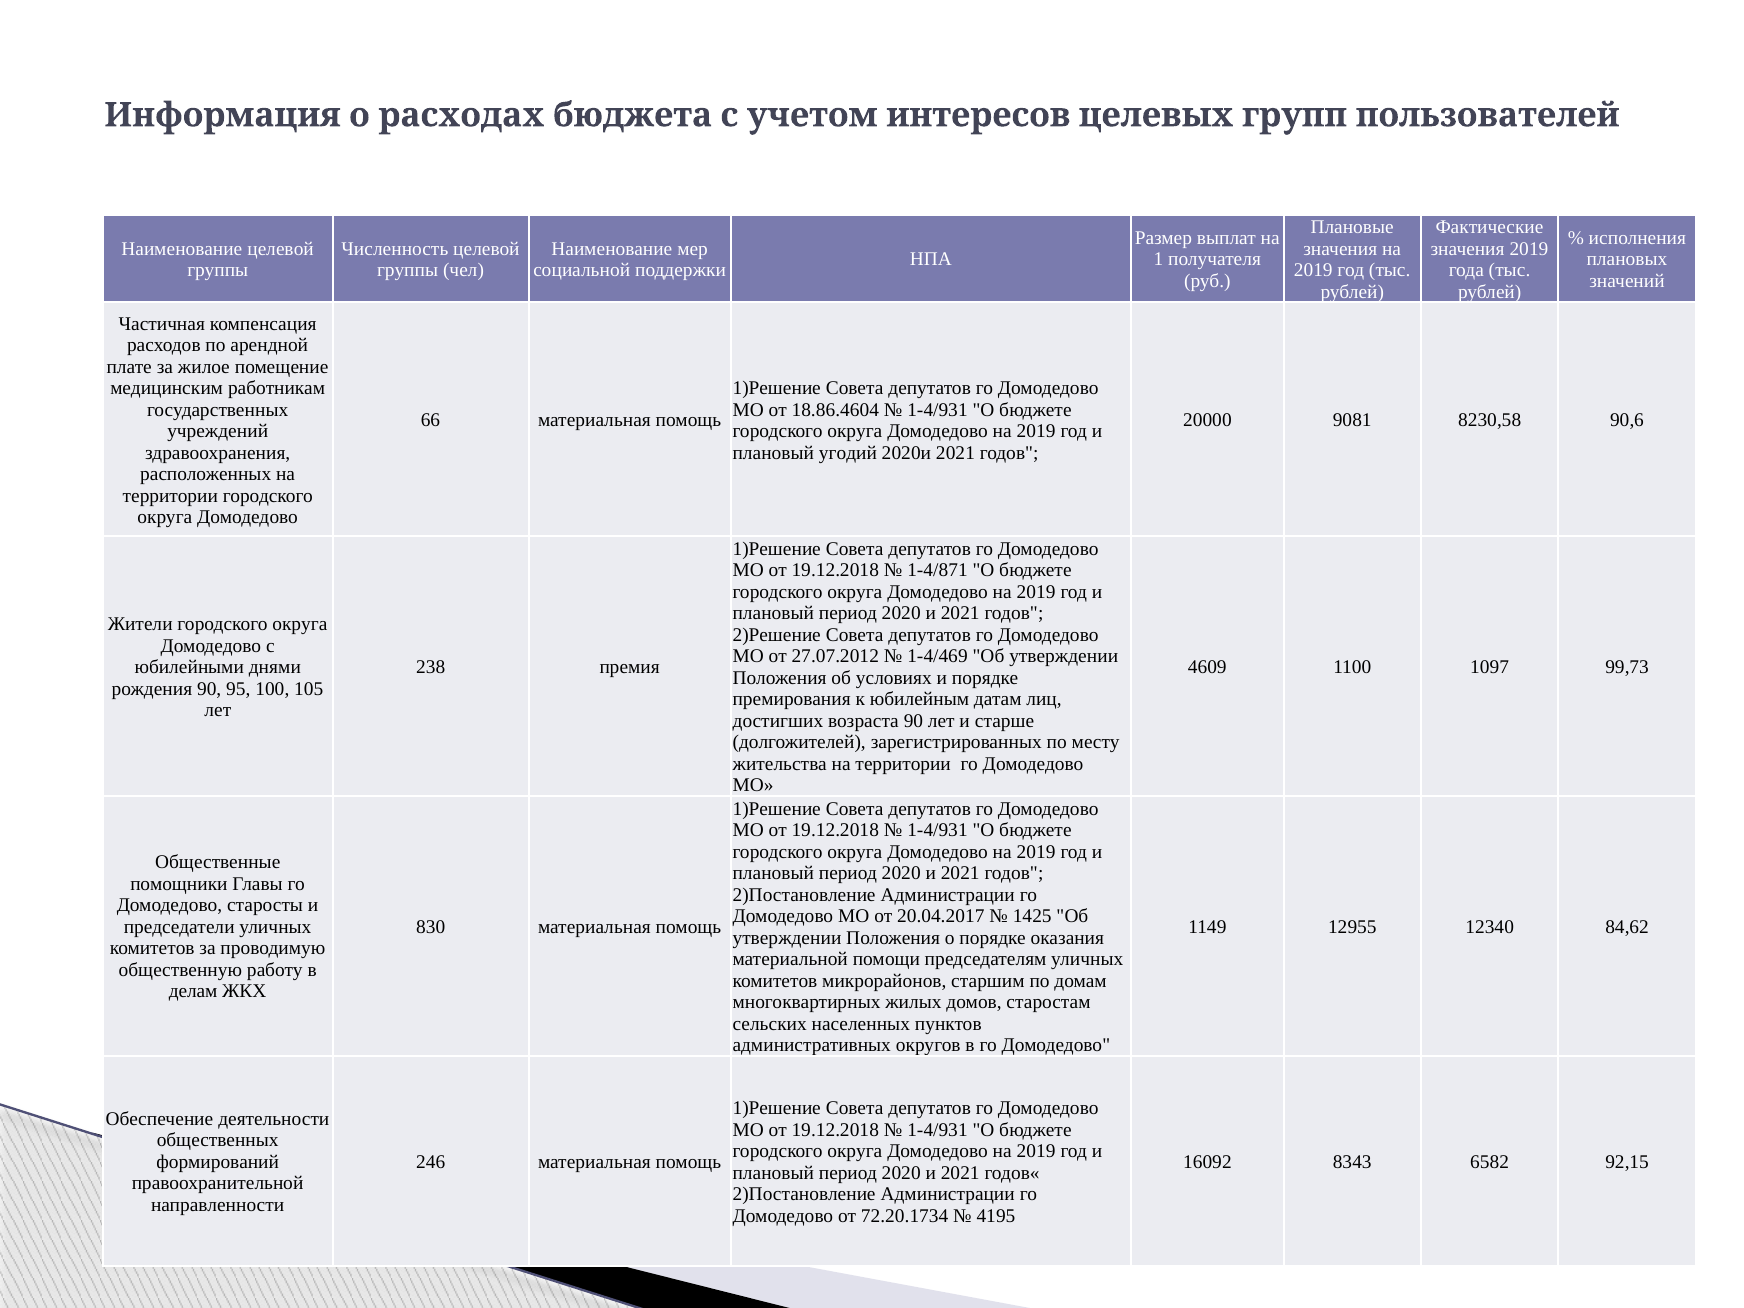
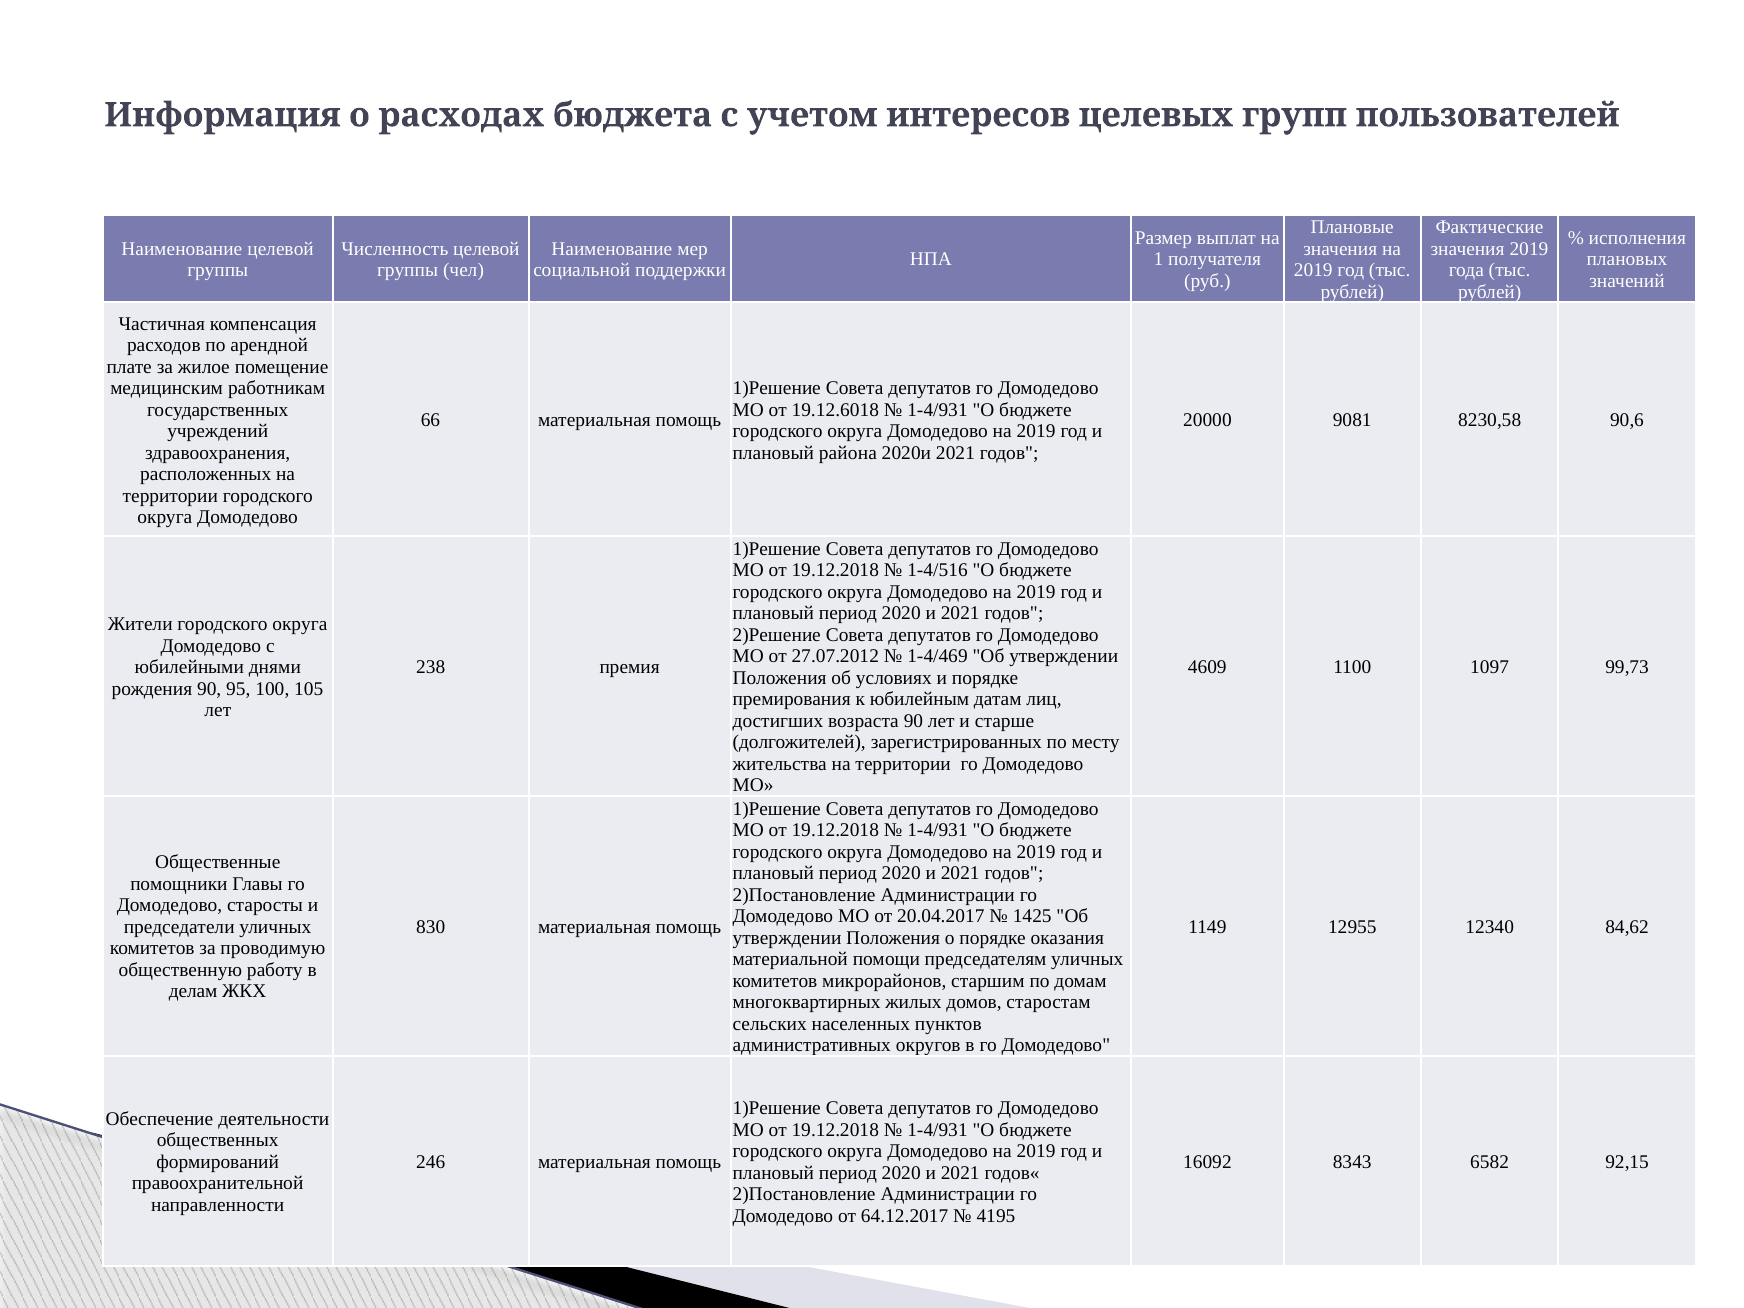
18.86.4604: 18.86.4604 -> 19.12.6018
угодий: угодий -> района
1-4/871: 1-4/871 -> 1-4/516
72.20.1734: 72.20.1734 -> 64.12.2017
